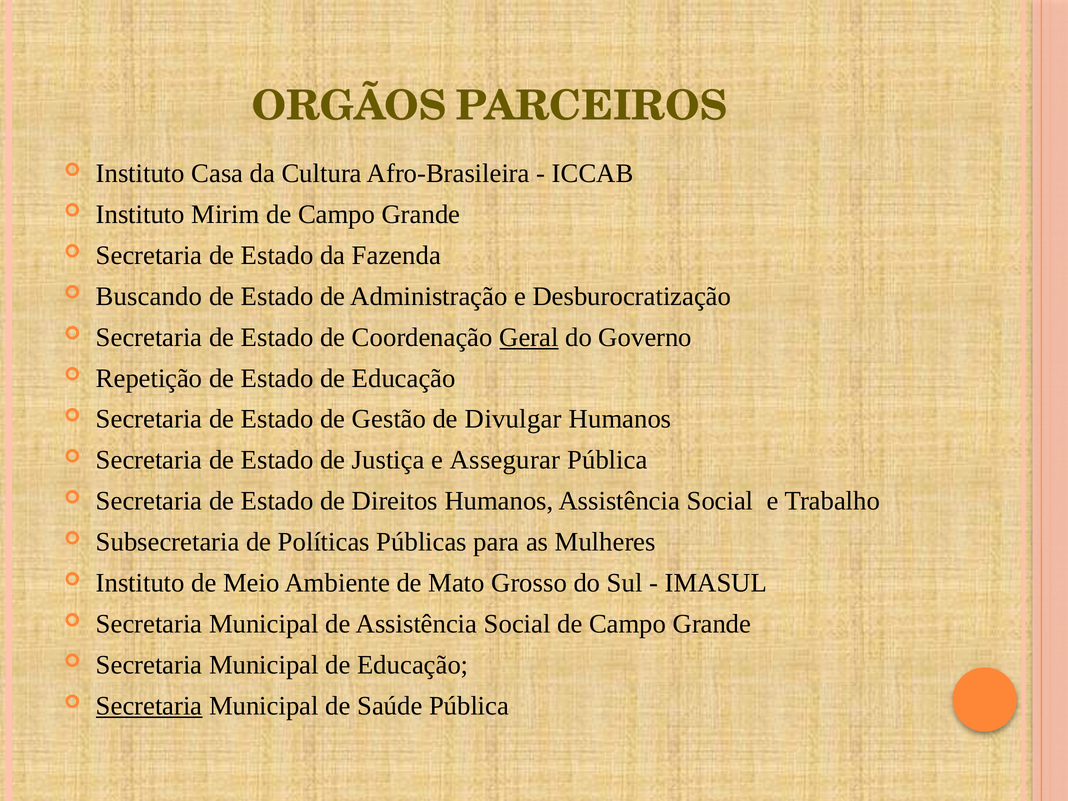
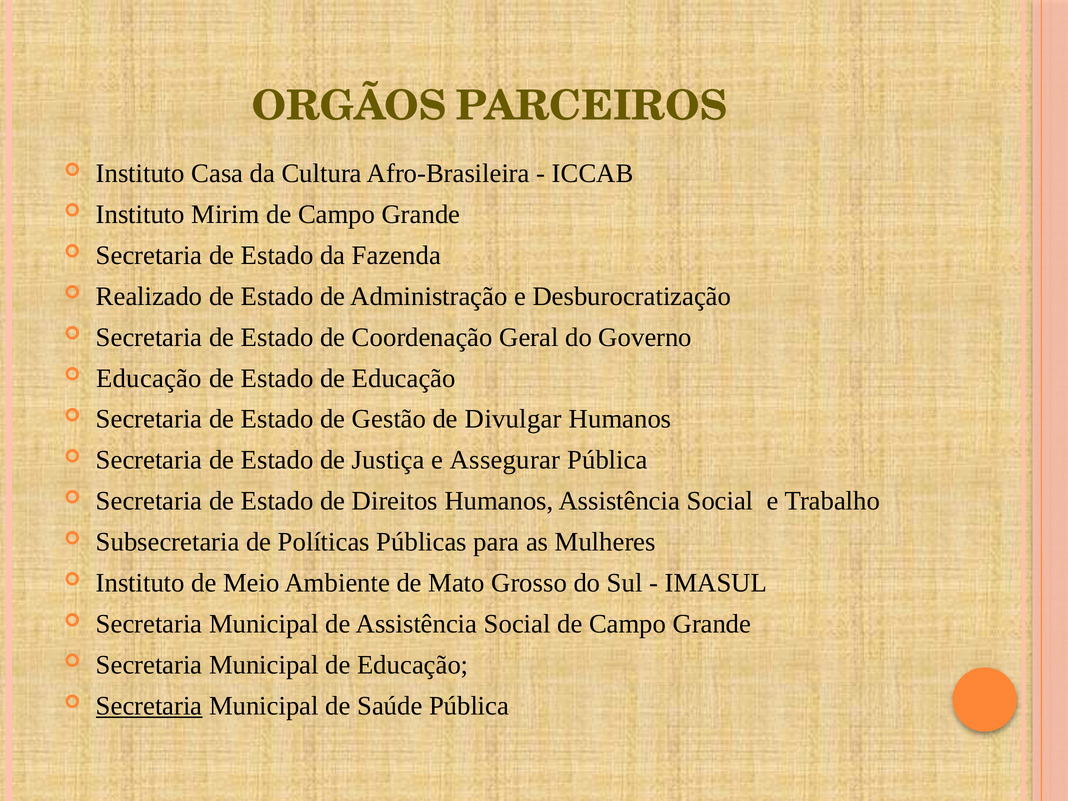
Buscando: Buscando -> Realizado
Geral underline: present -> none
Repetição at (149, 378): Repetição -> Educação
